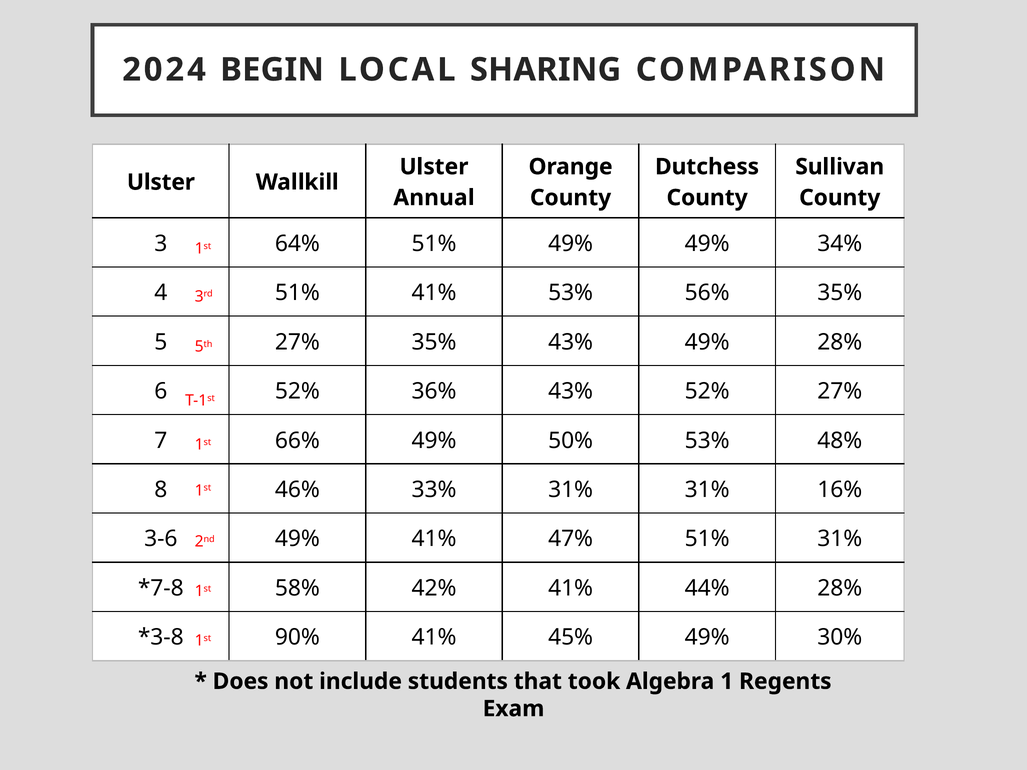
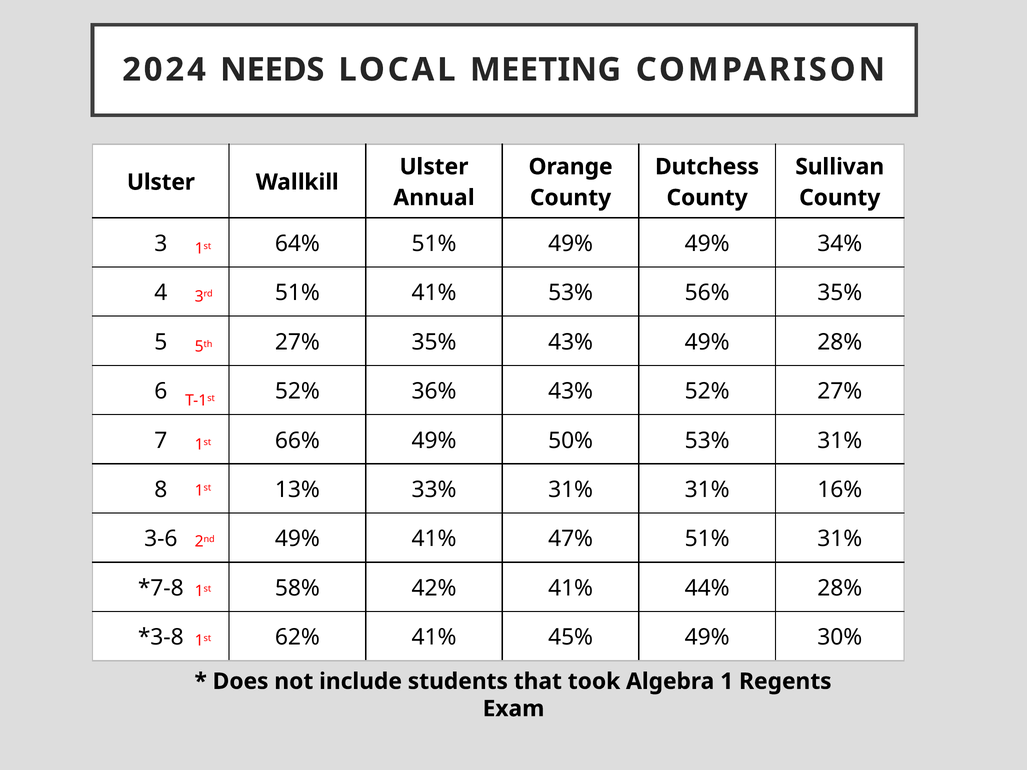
BEGIN: BEGIN -> NEEDS
SHARING: SHARING -> MEETING
53% 48%: 48% -> 31%
46%: 46% -> 13%
90%: 90% -> 62%
